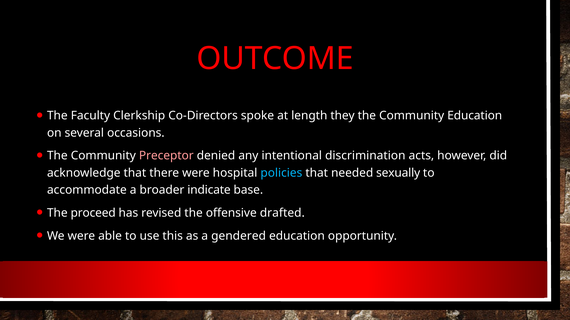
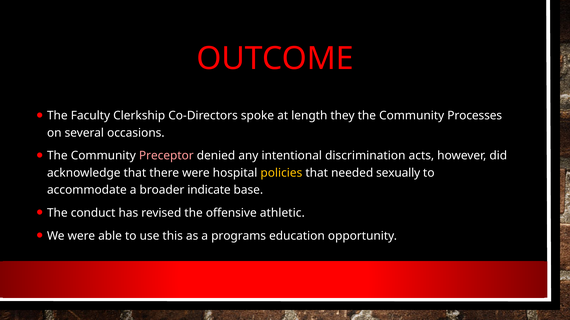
Community Education: Education -> Processes
policies colour: light blue -> yellow
proceed: proceed -> conduct
drafted: drafted -> athletic
gendered: gendered -> programs
